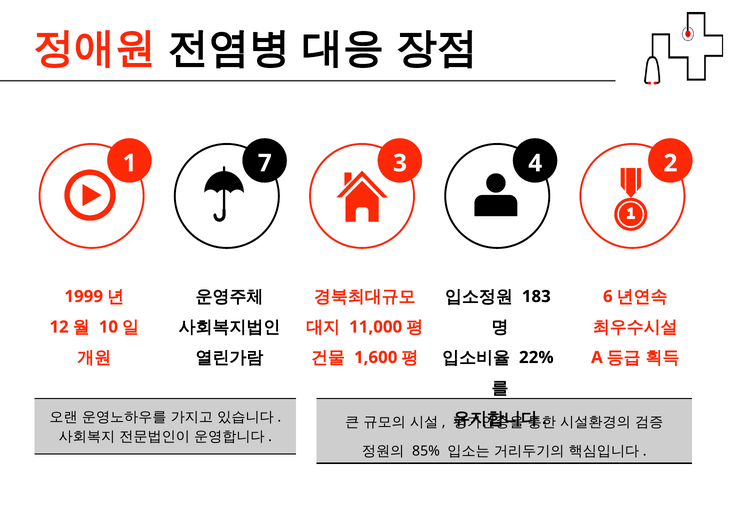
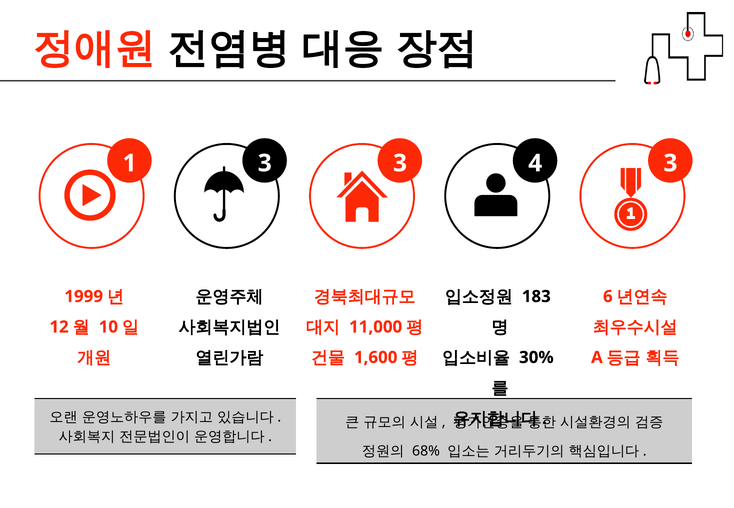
1 7: 7 -> 3
4 2: 2 -> 3
22%: 22% -> 30%
85%: 85% -> 68%
